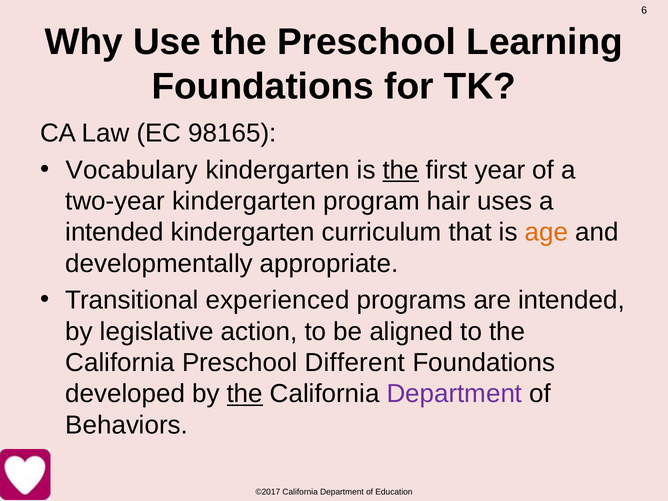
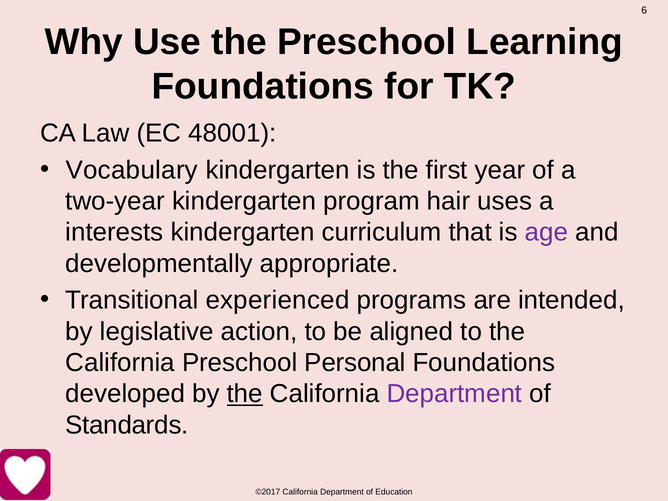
98165: 98165 -> 48001
the at (401, 170) underline: present -> none
intended at (115, 232): intended -> interests
age colour: orange -> purple
Different: Different -> Personal
Behaviors: Behaviors -> Standards
